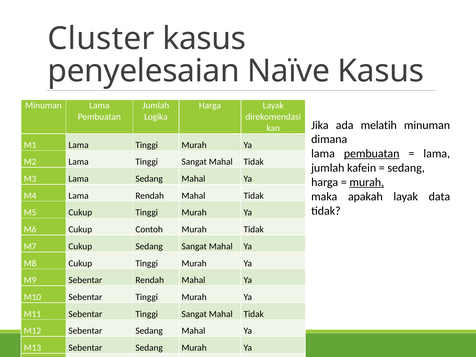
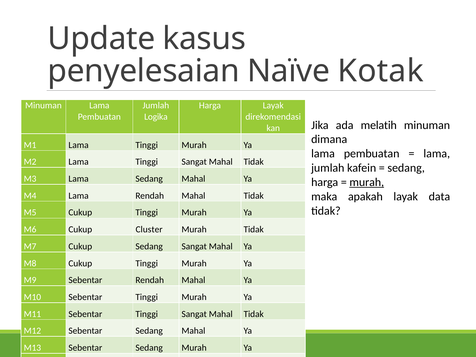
Cluster: Cluster -> Update
Naïve Kasus: Kasus -> Kotak
pembuatan at (372, 154) underline: present -> none
Contoh: Contoh -> Cluster
